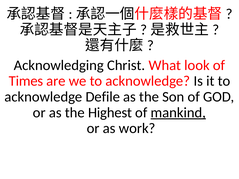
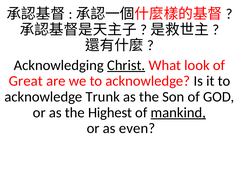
Christ underline: none -> present
Times: Times -> Great
Defile: Defile -> Trunk
work: work -> even
